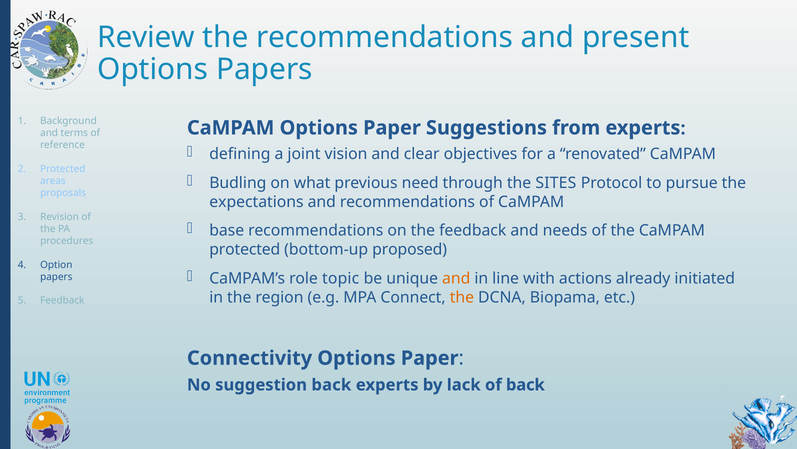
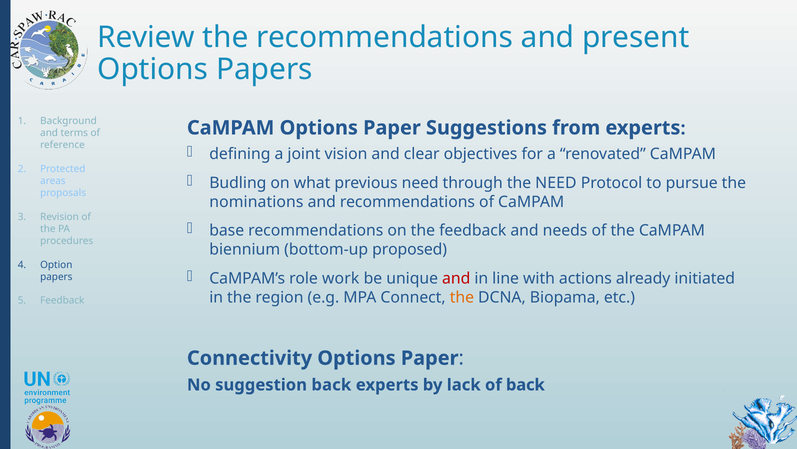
the SITES: SITES -> NEED
expectations: expectations -> nominations
protected at (245, 249): protected -> biennium
topic: topic -> work
and at (456, 278) colour: orange -> red
